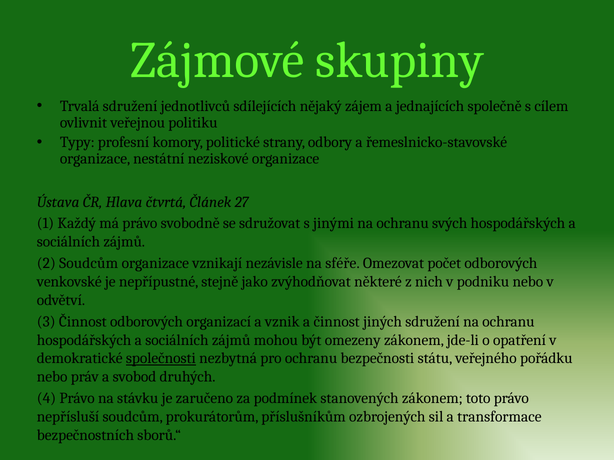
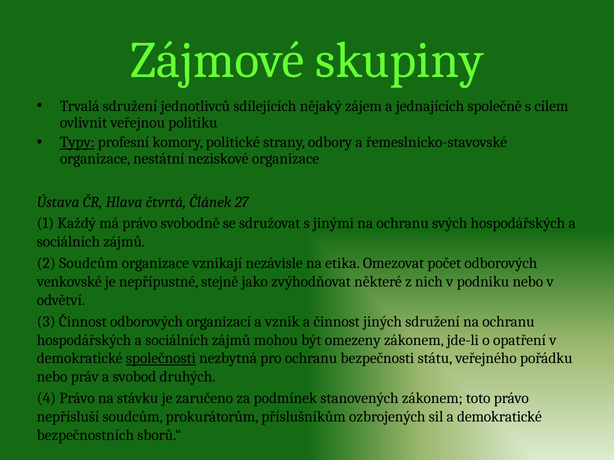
Typy underline: none -> present
sféře: sféře -> etika
a transformace: transformace -> demokratické
